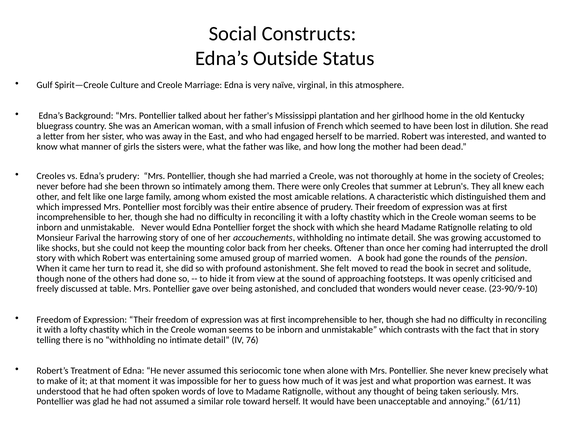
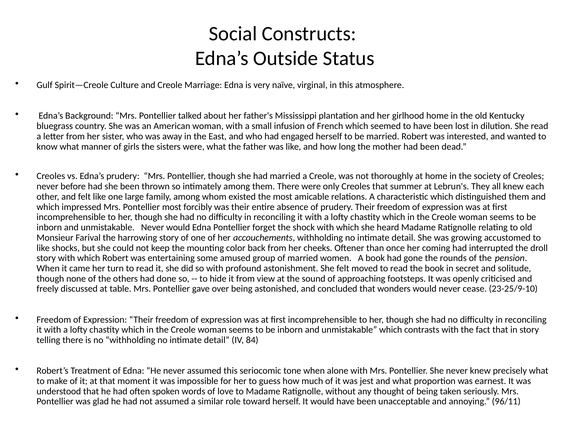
23-90/9-10: 23-90/9-10 -> 23-25/9-10
76: 76 -> 84
61/11: 61/11 -> 96/11
